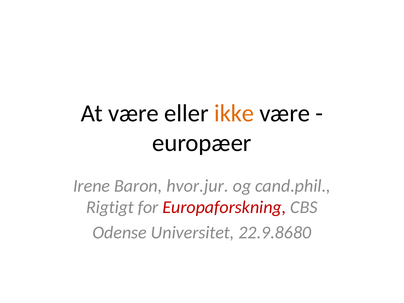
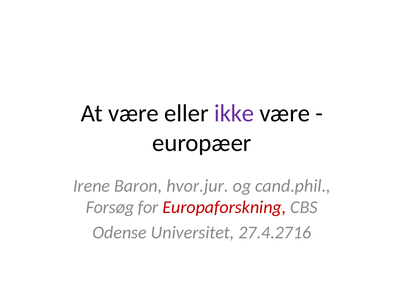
ikke colour: orange -> purple
Rigtigt: Rigtigt -> Forsøg
22.9.8680: 22.9.8680 -> 27.4.2716
